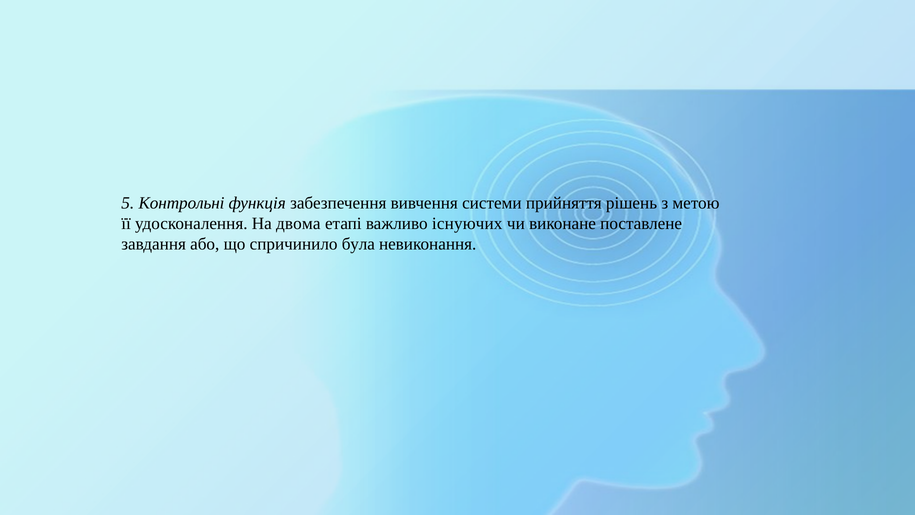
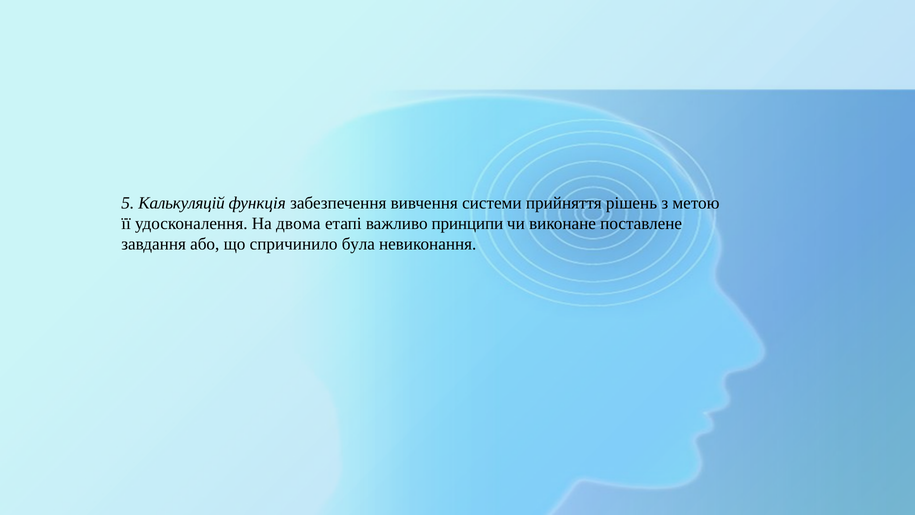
Контрольні: Контрольні -> Калькуляцій
існуючих: існуючих -> принципи
